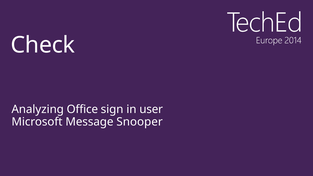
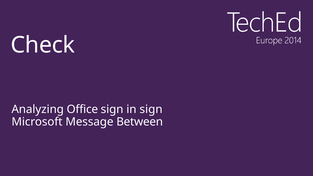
in user: user -> sign
Snooper: Snooper -> Between
